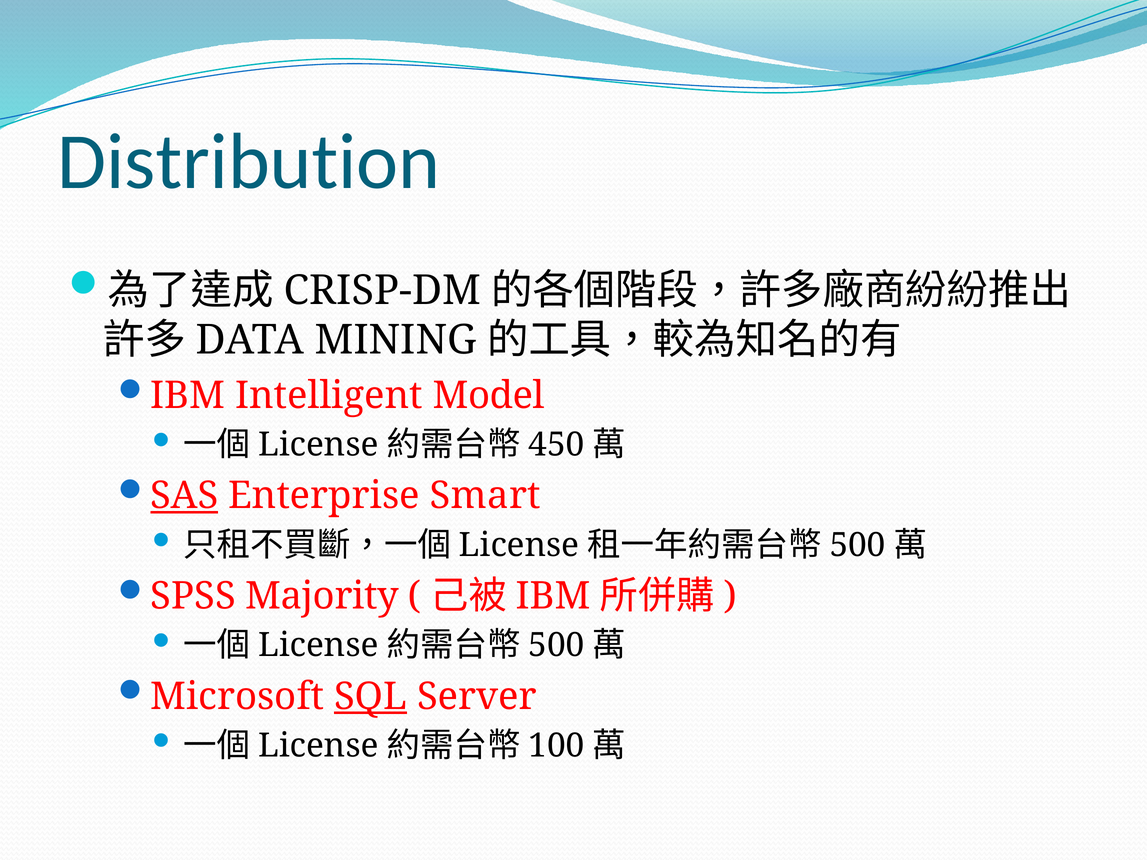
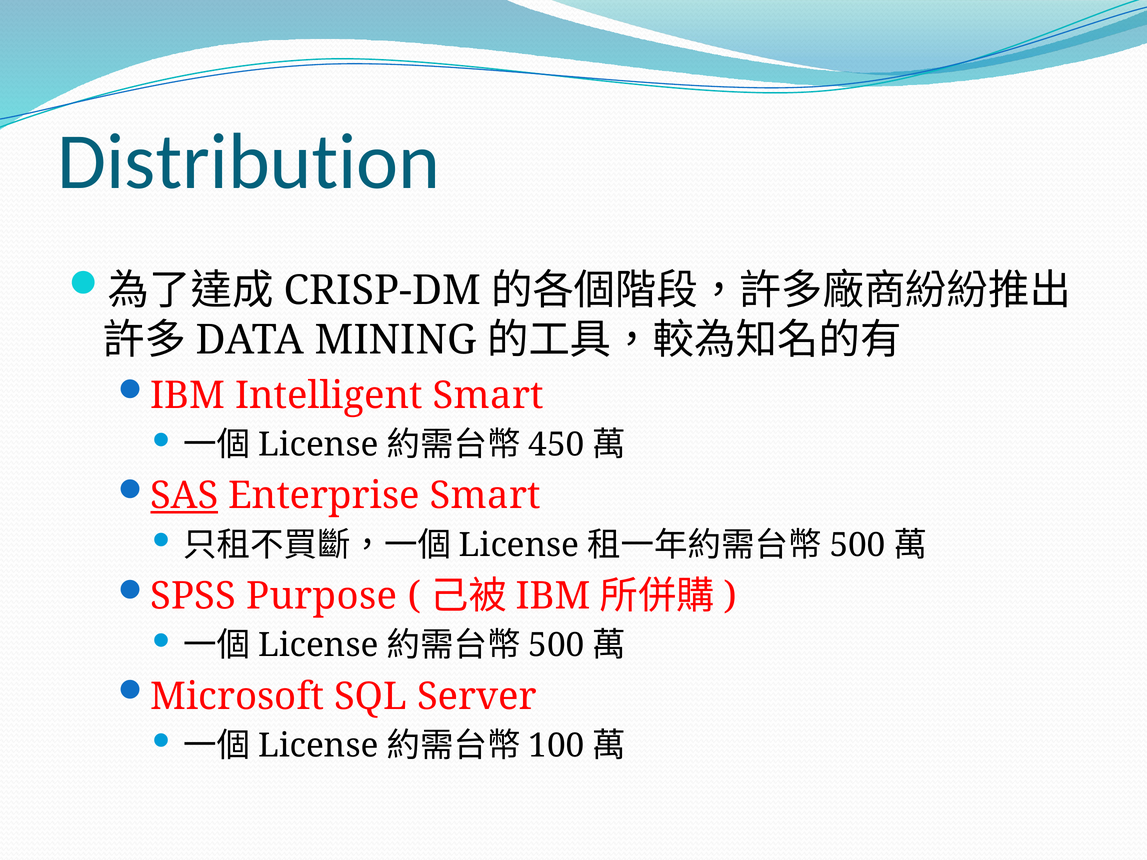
Intelligent Model: Model -> Smart
Majority: Majority -> Purpose
SQL underline: present -> none
